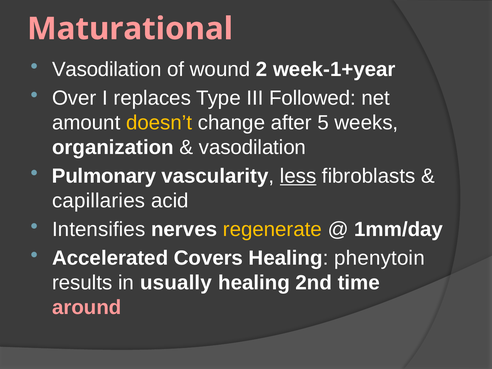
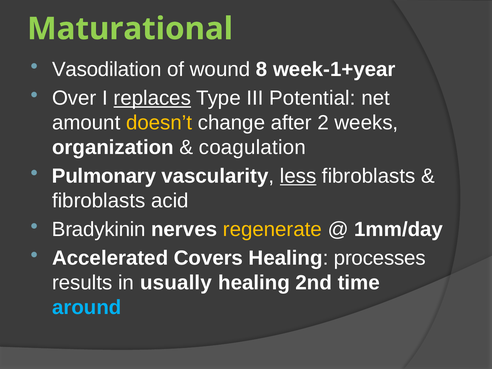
Maturational colour: pink -> light green
2: 2 -> 8
replaces underline: none -> present
Followed: Followed -> Potential
5: 5 -> 2
vasodilation at (252, 147): vasodilation -> coagulation
capillaries at (99, 201): capillaries -> fibroblasts
Intensifies: Intensifies -> Bradykinin
phenytoin: phenytoin -> processes
around colour: pink -> light blue
